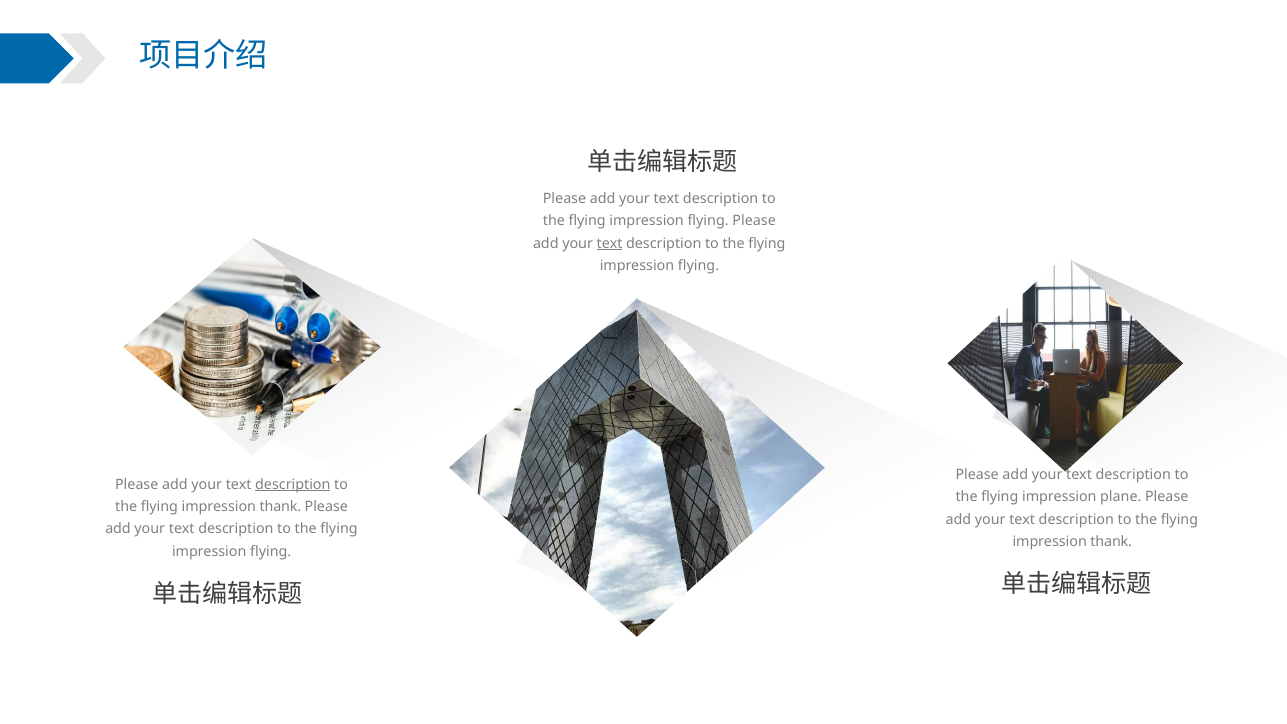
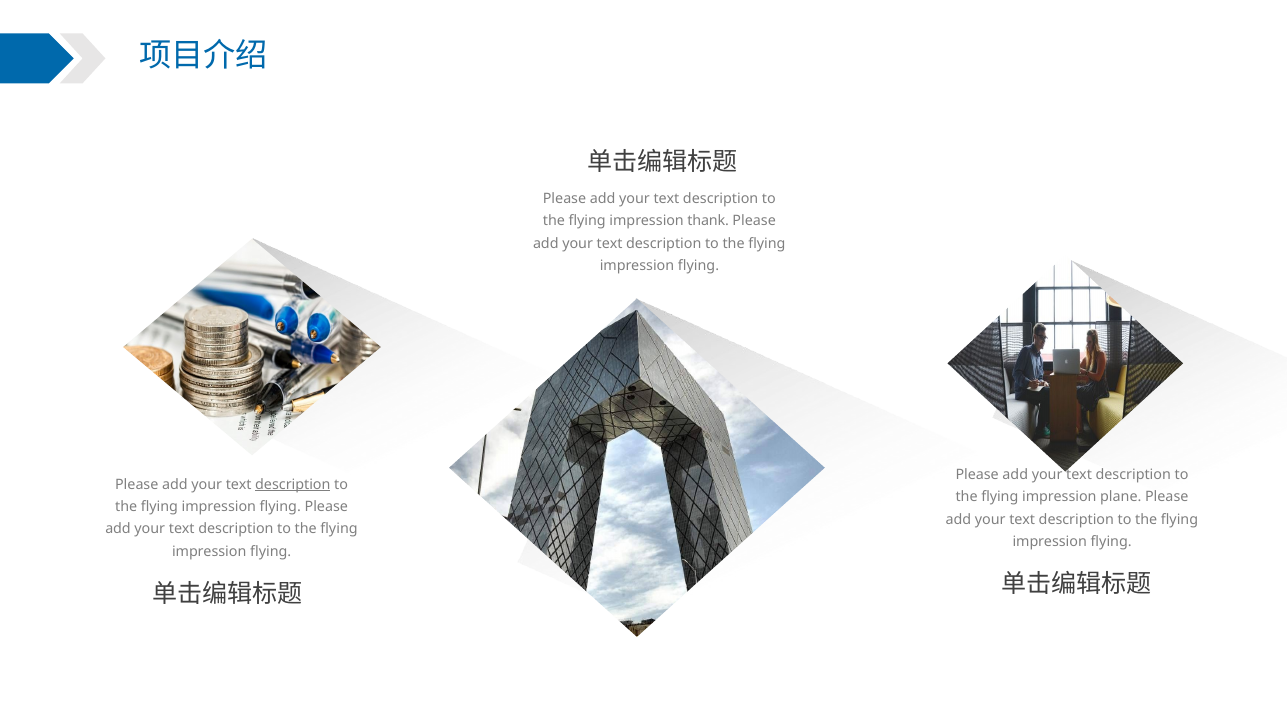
flying at (708, 221): flying -> thank
text at (610, 243) underline: present -> none
thank at (280, 507): thank -> flying
thank at (1111, 542): thank -> flying
